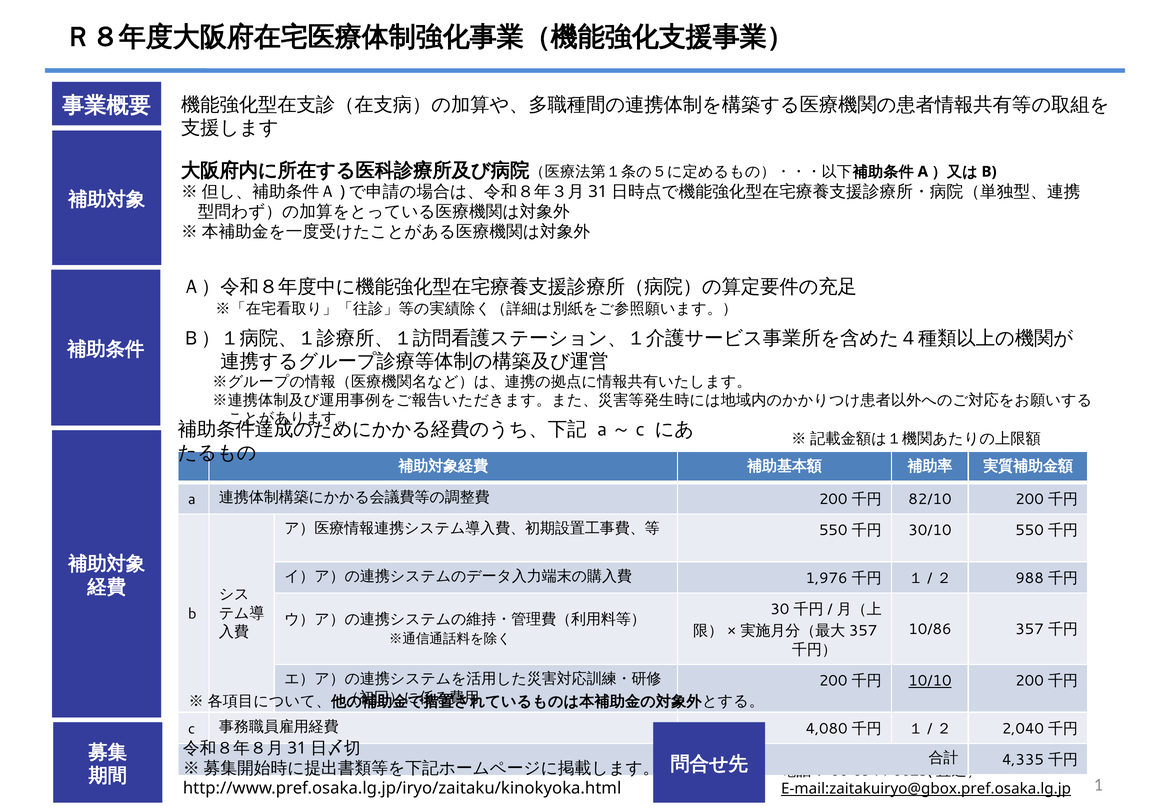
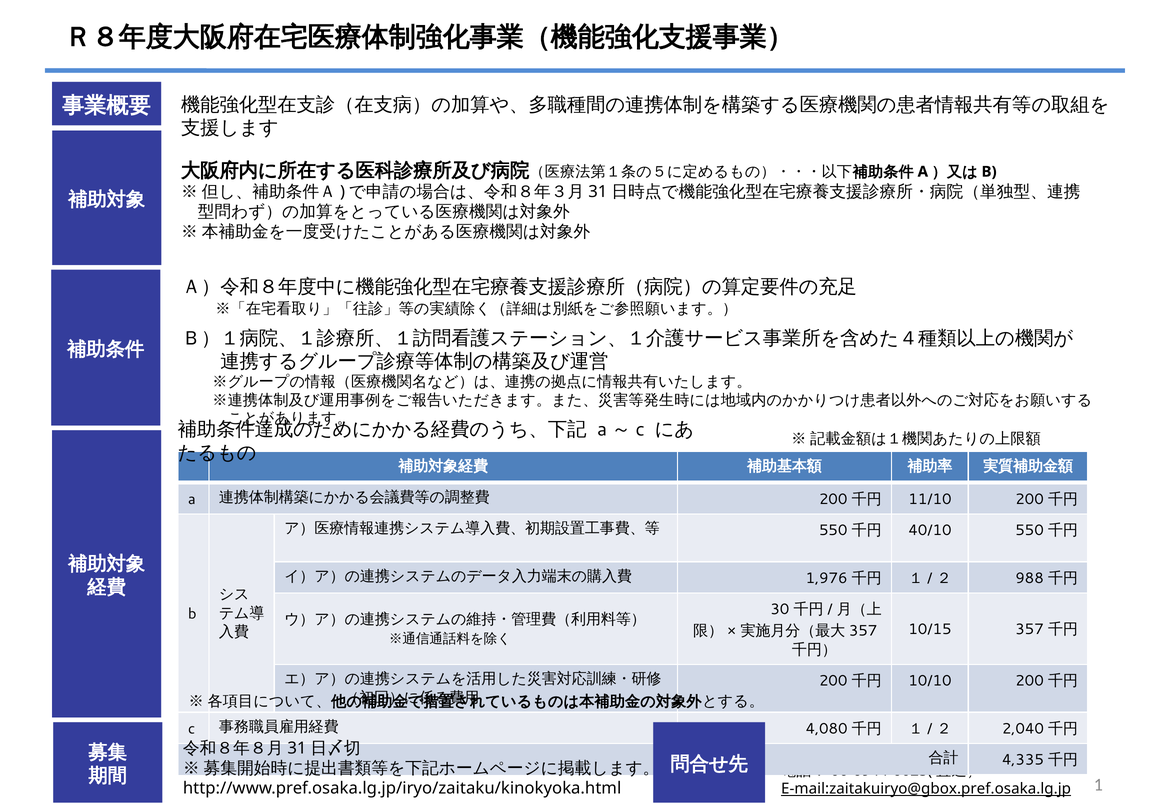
82/10: 82/10 -> 11/10
30/10: 30/10 -> 40/10
10/86: 10/86 -> 10/15
10/10 underline: present -> none
